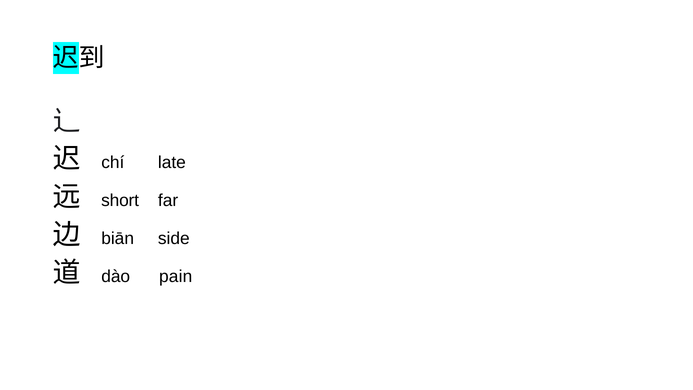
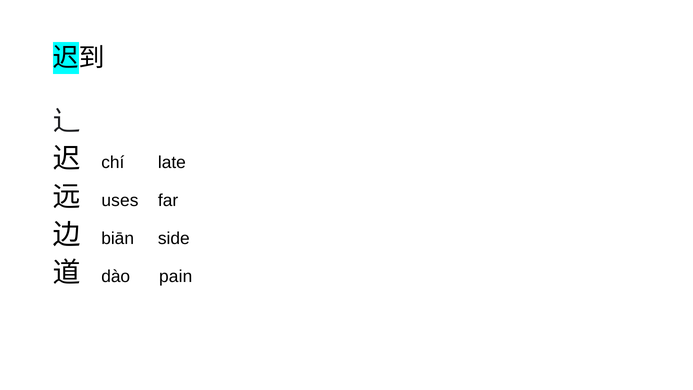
short: short -> uses
